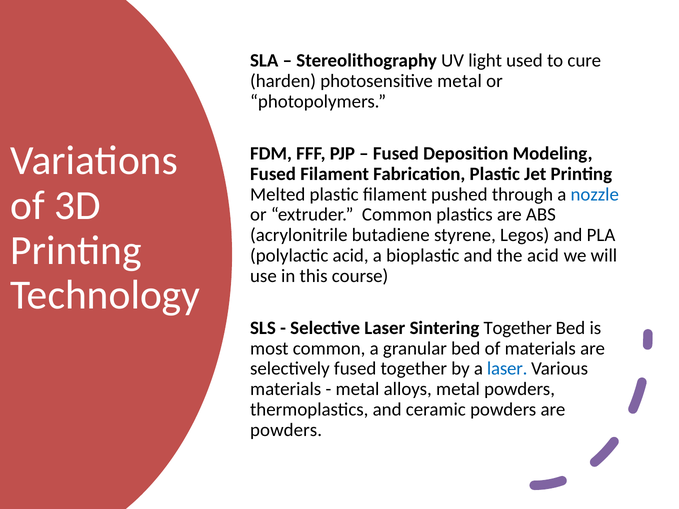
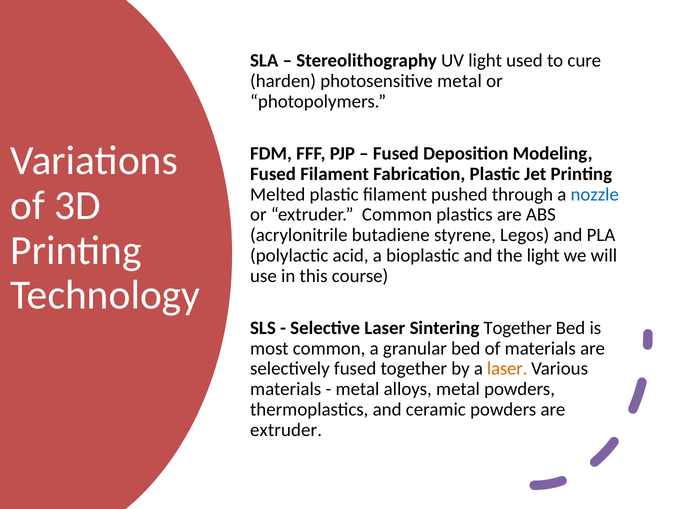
the acid: acid -> light
laser at (507, 369) colour: blue -> orange
powders at (286, 430): powders -> extruder
